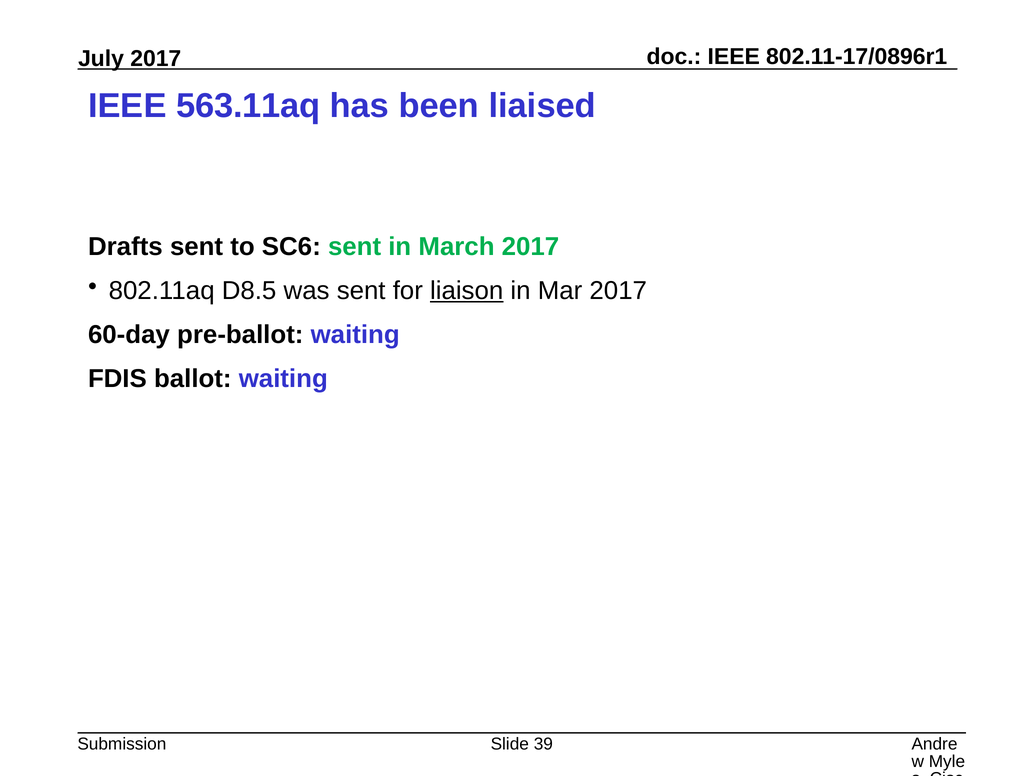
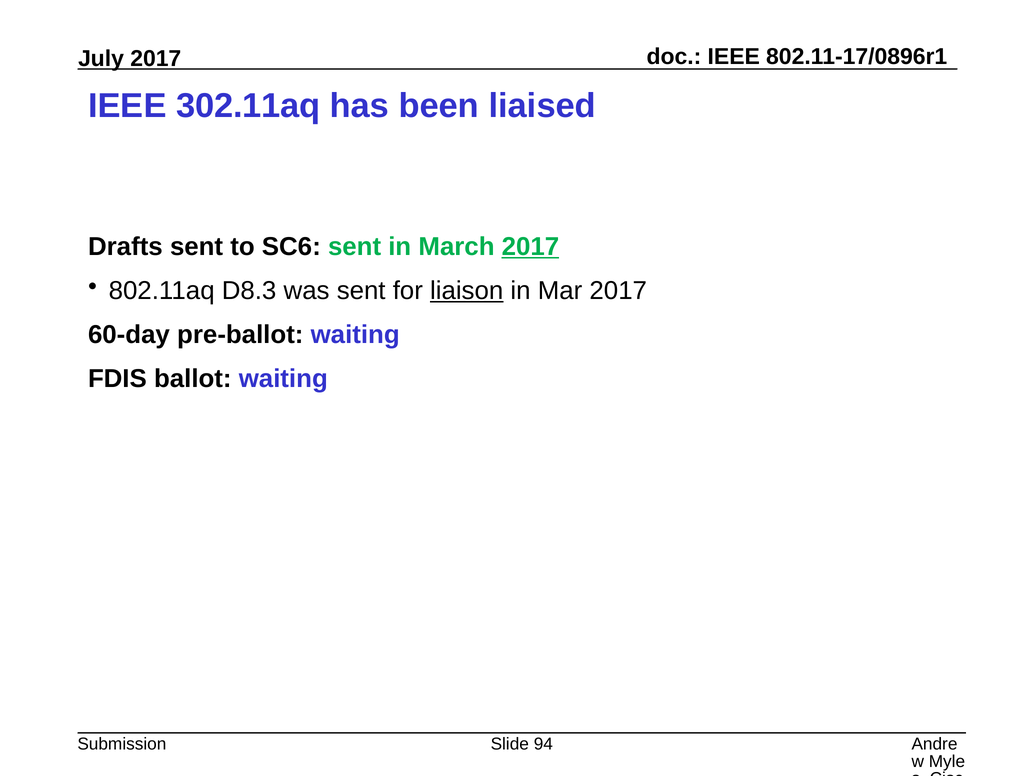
563.11aq: 563.11aq -> 302.11aq
2017 at (530, 247) underline: none -> present
D8.5: D8.5 -> D8.3
39: 39 -> 94
